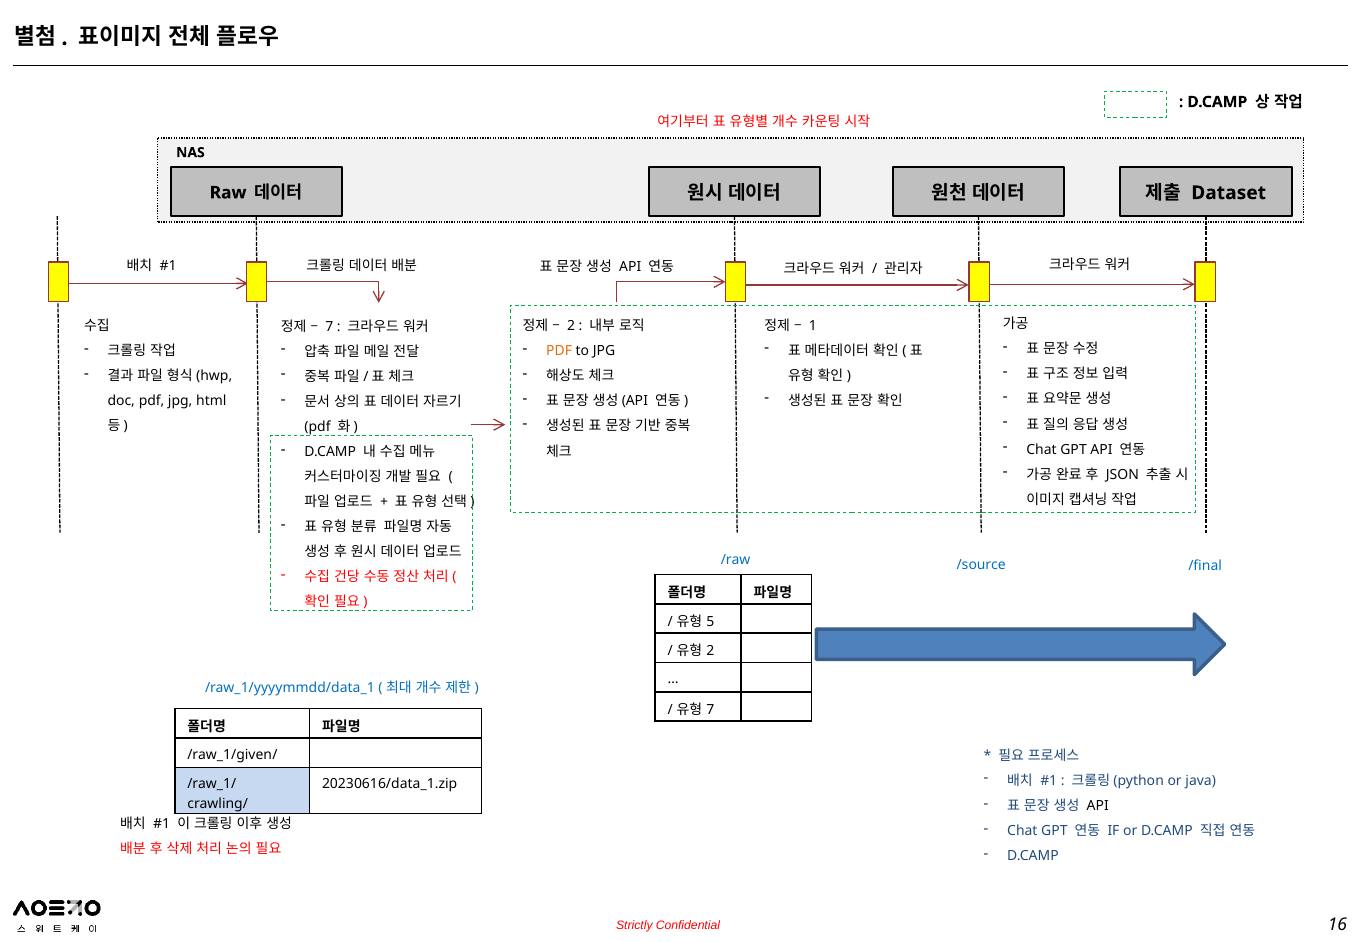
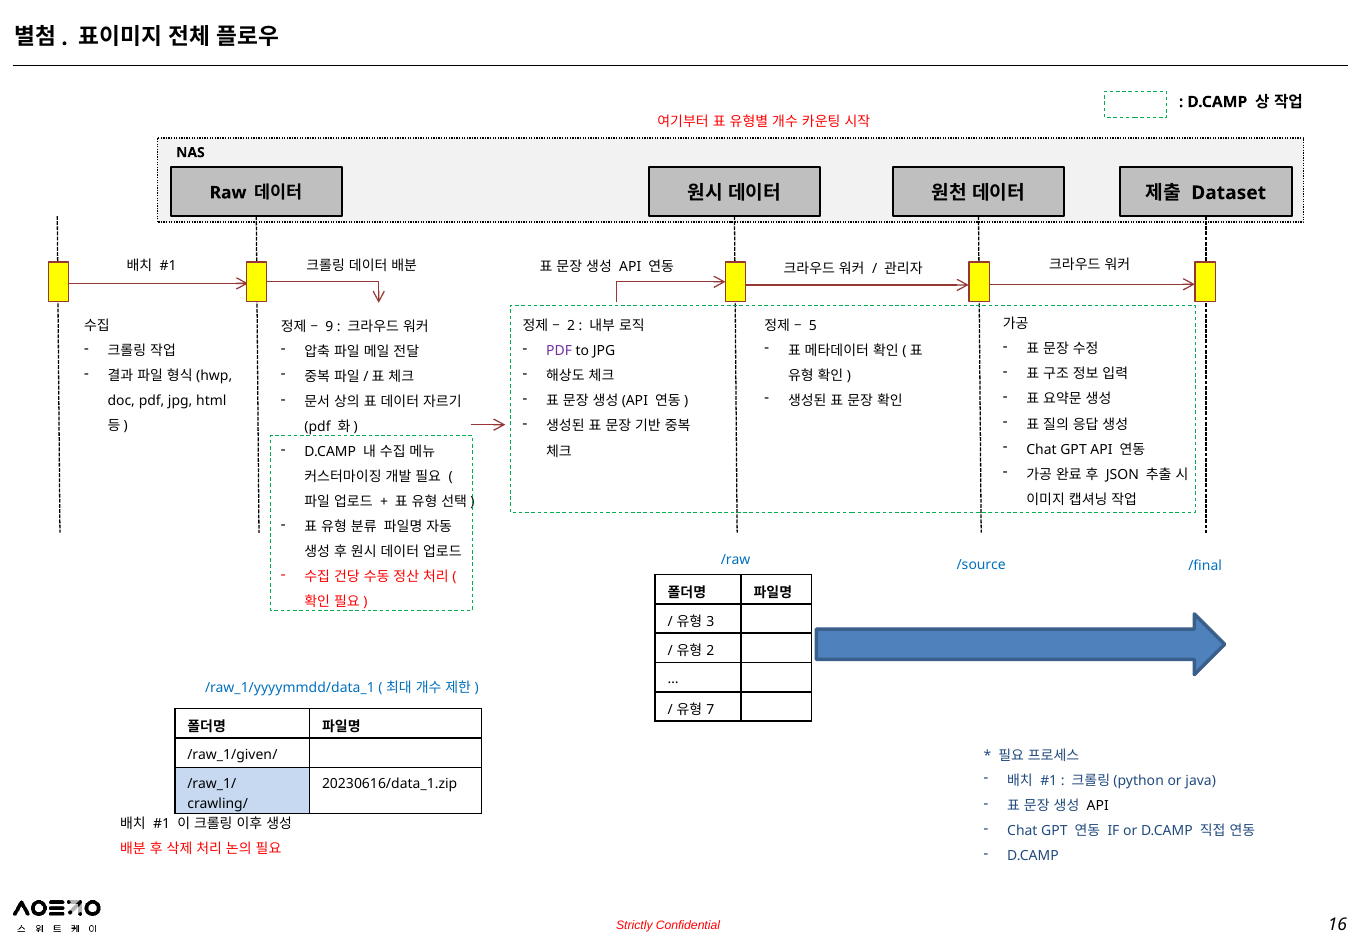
1: 1 -> 5
7 at (329, 327): 7 -> 9
PDF at (559, 351) colour: orange -> purple
5: 5 -> 3
